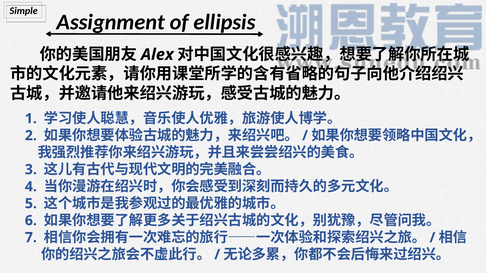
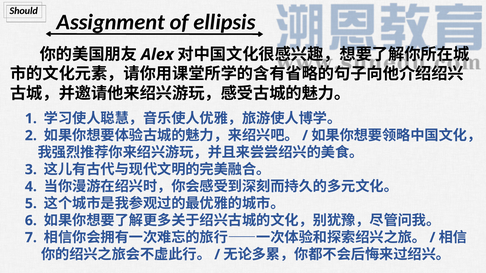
Simple: Simple -> Should
